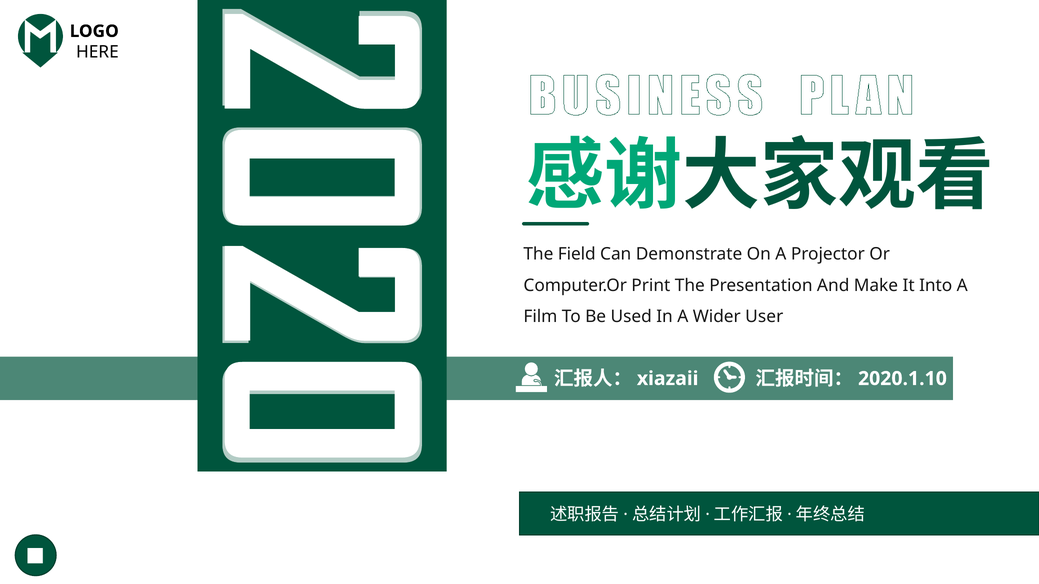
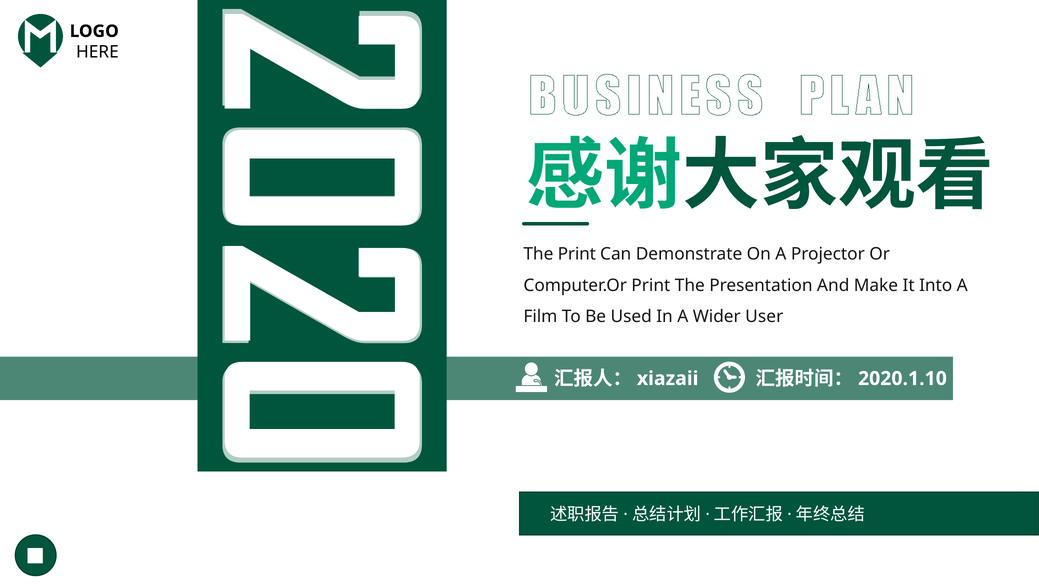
The Field: Field -> Print
